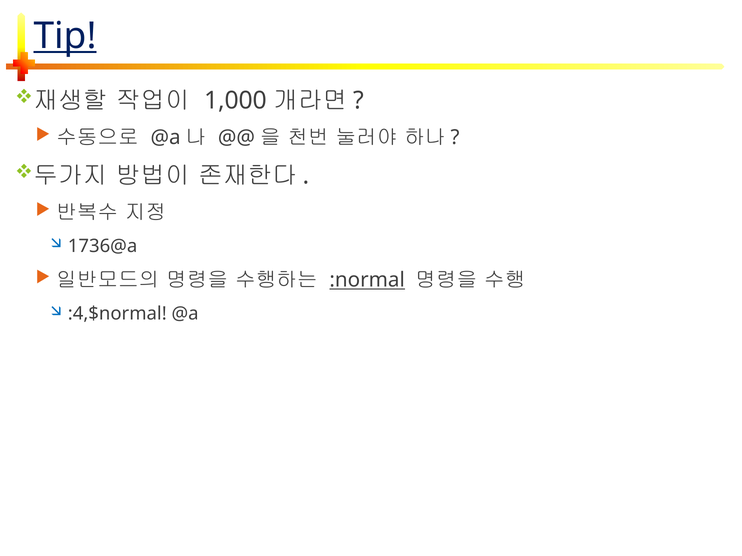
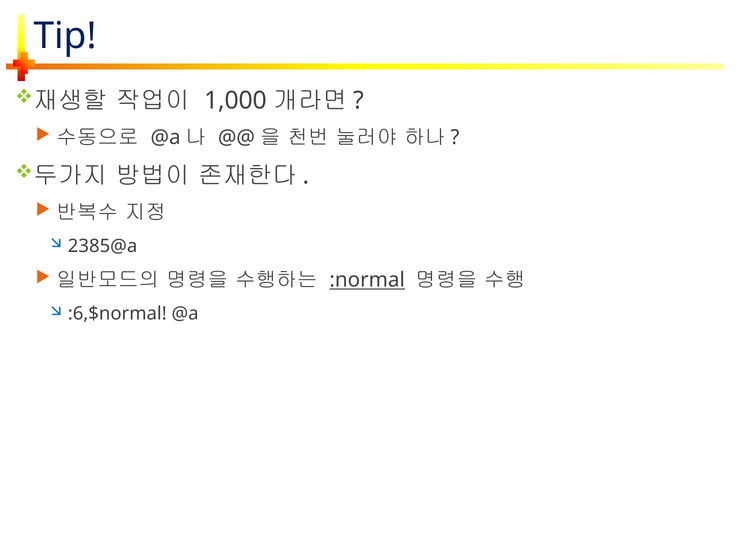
Tip underline: present -> none
1736@a: 1736@a -> 2385@a
:4,$normal: :4,$normal -> :6,$normal
